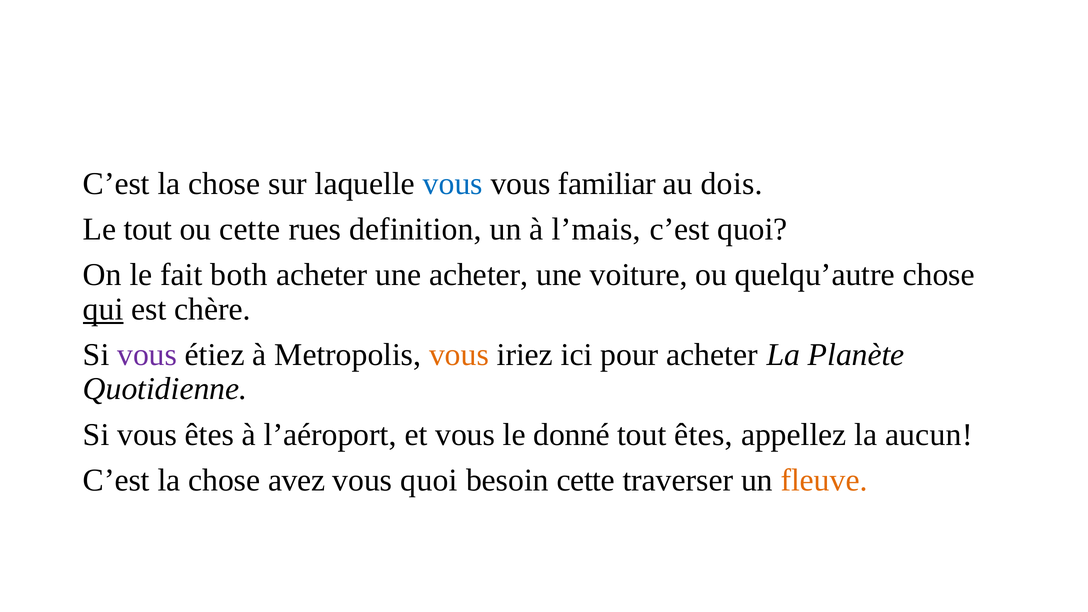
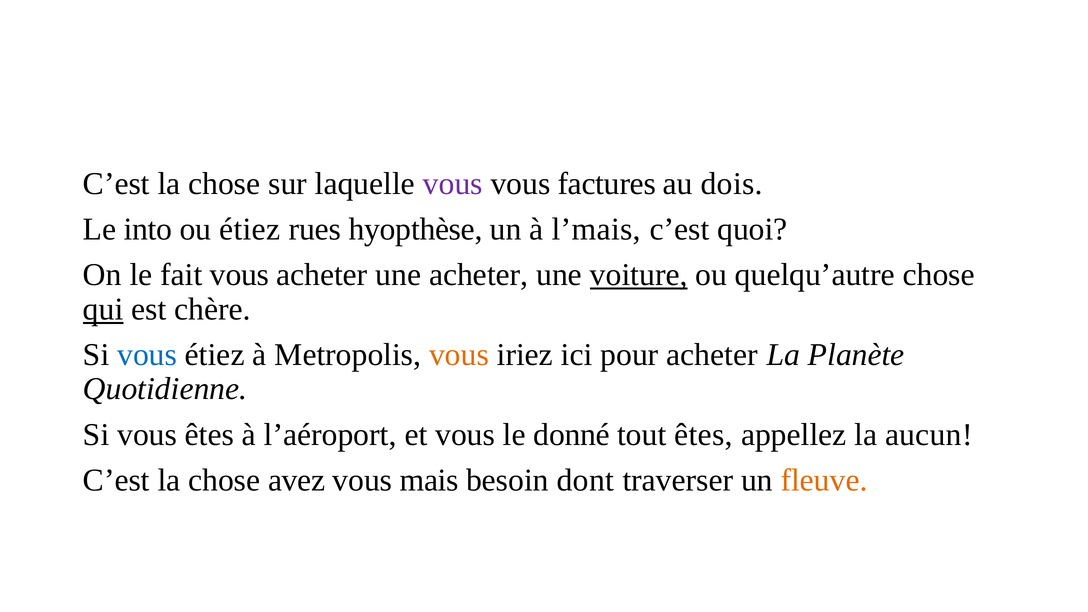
vous at (453, 184) colour: blue -> purple
familiar: familiar -> factures
Le tout: tout -> into
ou cette: cette -> étiez
definition: definition -> hyopthèse
fait both: both -> vous
voiture underline: none -> present
vous at (147, 355) colour: purple -> blue
vous quoi: quoi -> mais
besoin cette: cette -> dont
